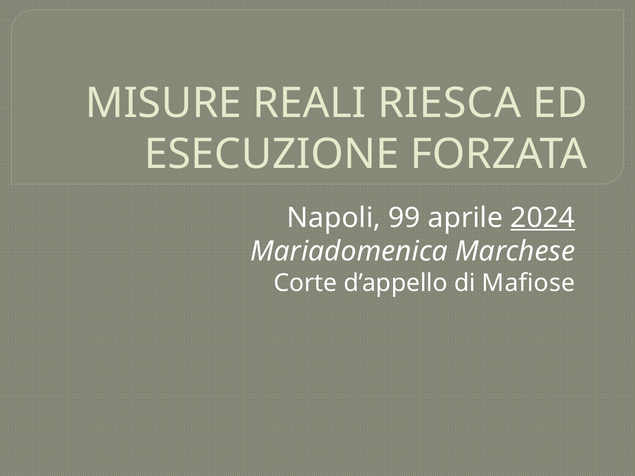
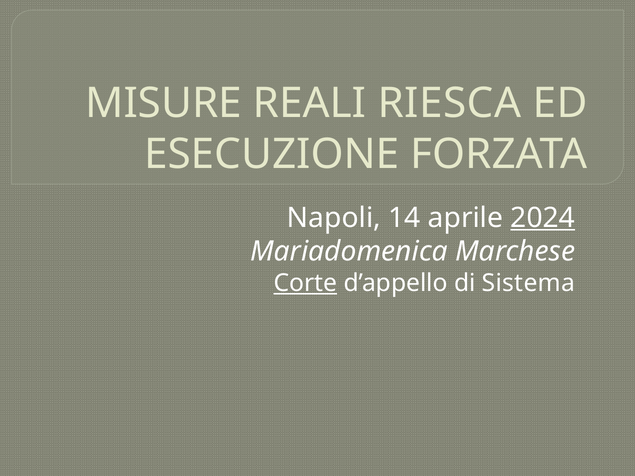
99: 99 -> 14
Corte underline: none -> present
Mafiose: Mafiose -> Sistema
